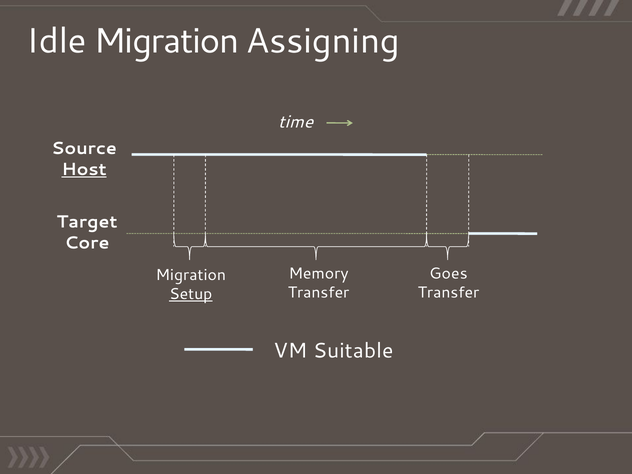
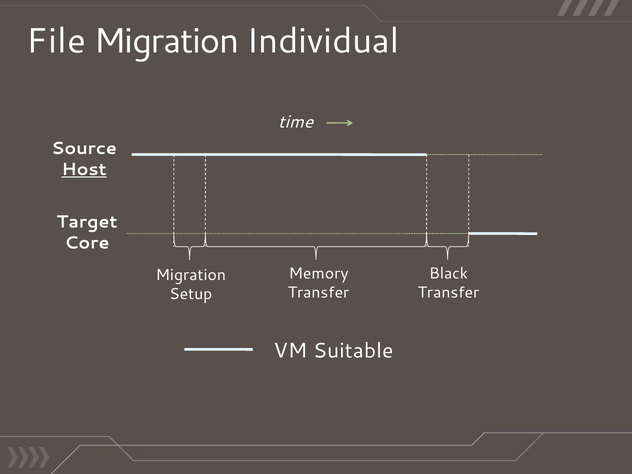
Idle: Idle -> File
Assigning: Assigning -> Individual
Goes: Goes -> Black
Setup underline: present -> none
